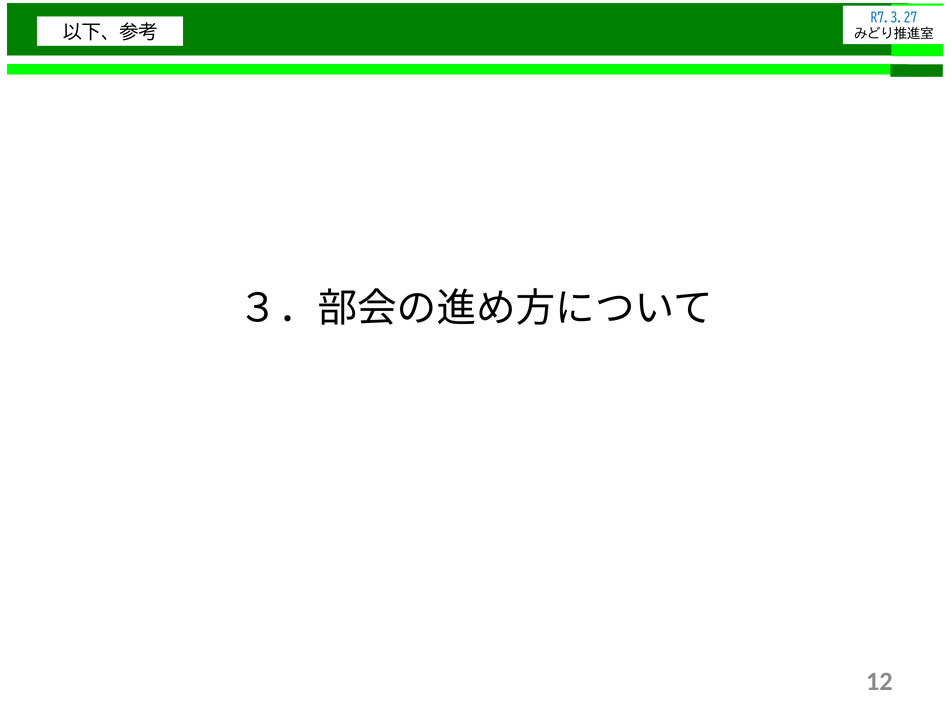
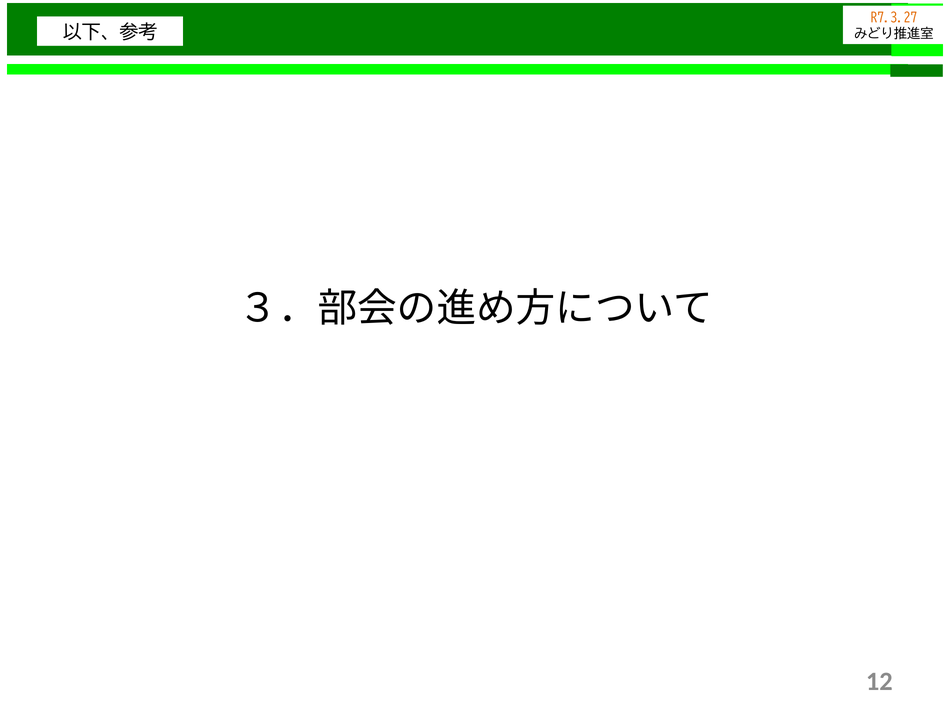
R7.3.27 colour: blue -> orange
